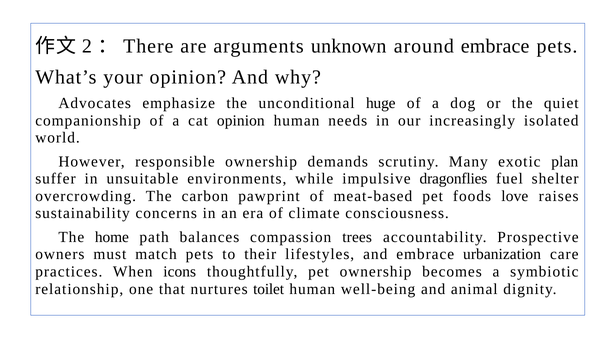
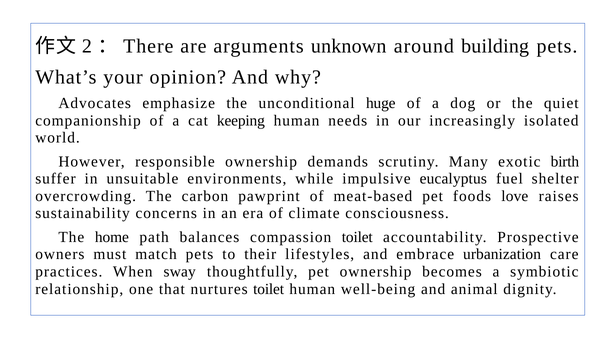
around embrace: embrace -> building
cat opinion: opinion -> keeping
plan: plan -> birth
dragonflies: dragonflies -> eucalyptus
compassion trees: trees -> toilet
icons: icons -> sway
